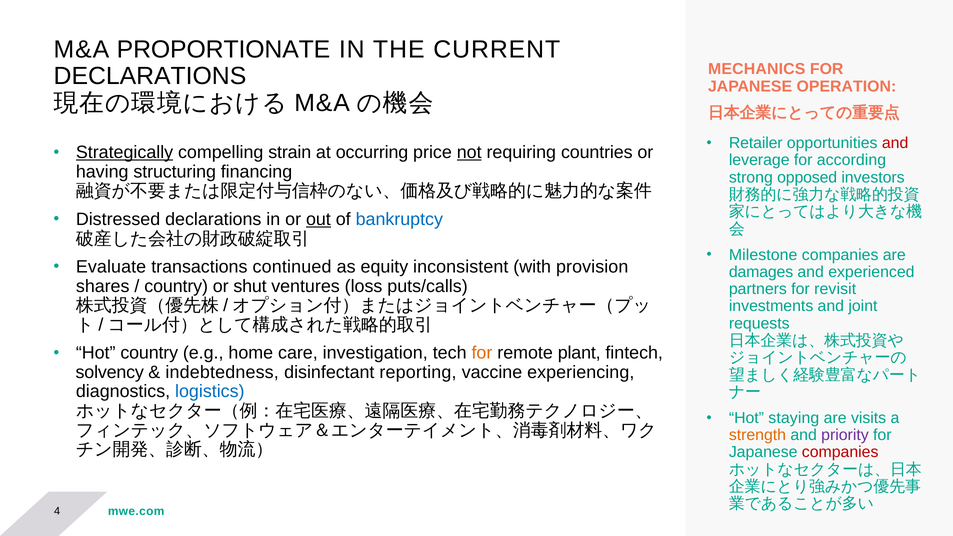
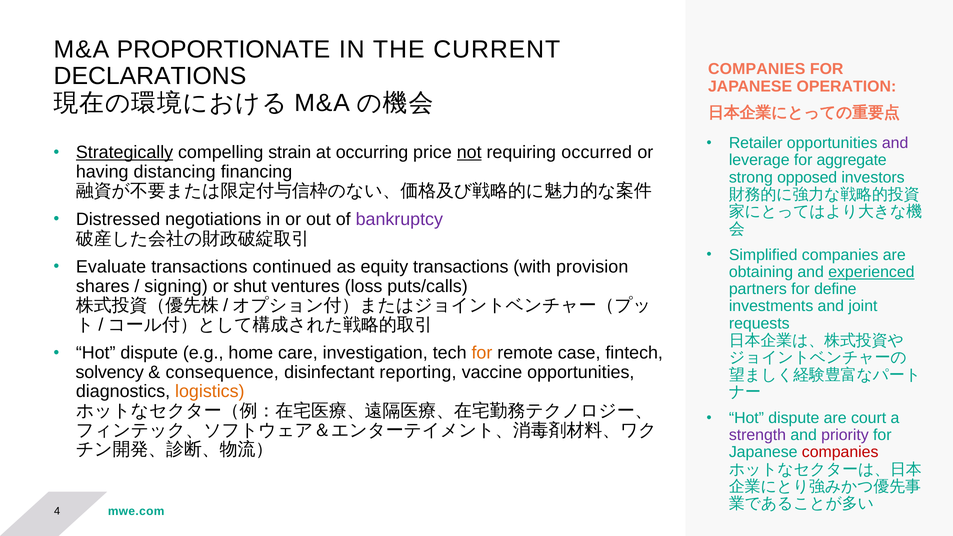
MECHANICS at (757, 69): MECHANICS -> COMPANIES
and at (895, 143) colour: red -> purple
countries: countries -> occurred
according: according -> aggregate
structuring: structuring -> distancing
Distressed declarations: declarations -> negotiations
out underline: present -> none
bankruptcy colour: blue -> purple
Milestone: Milestone -> Simplified
equity inconsistent: inconsistent -> transactions
damages: damages -> obtaining
experienced underline: none -> present
country at (176, 286): country -> signing
revisit: revisit -> define
country at (149, 353): country -> dispute
plant: plant -> case
indebtedness: indebtedness -> consequence
vaccine experiencing: experiencing -> opportunities
logistics colour: blue -> orange
staying at (794, 418): staying -> dispute
visits: visits -> court
strength colour: orange -> purple
